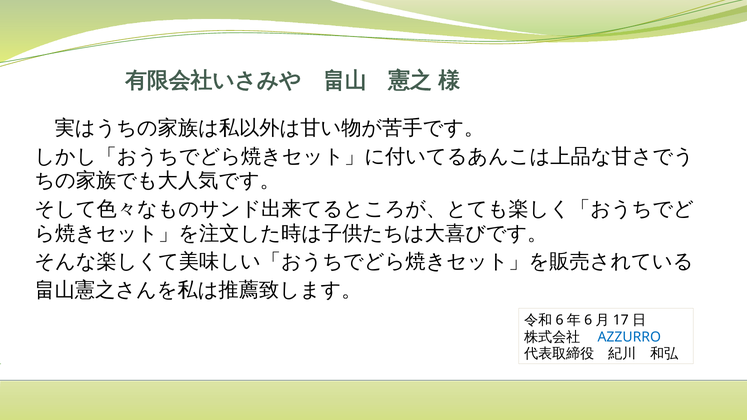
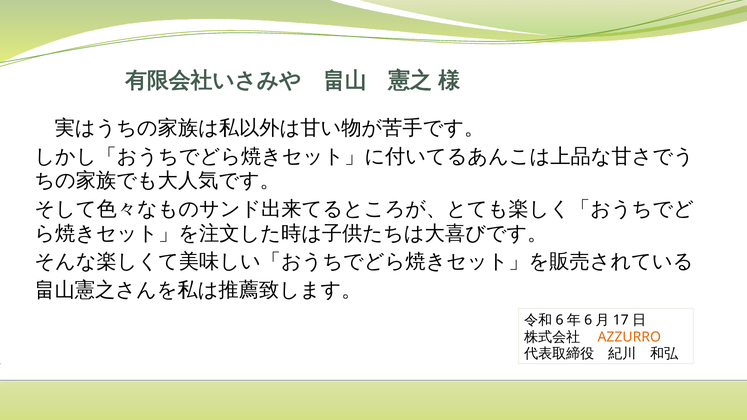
AZZURRO colour: blue -> orange
